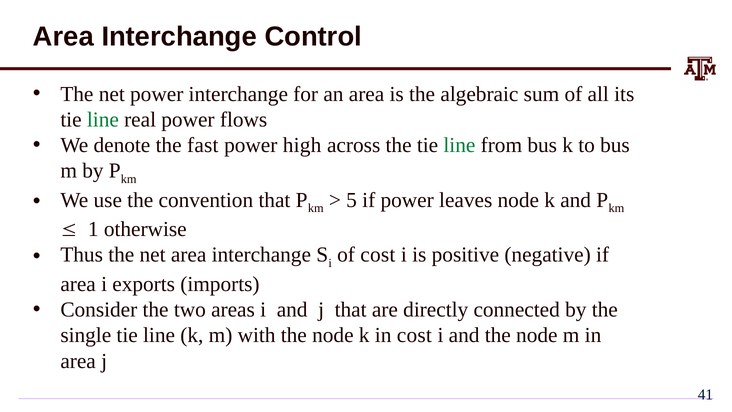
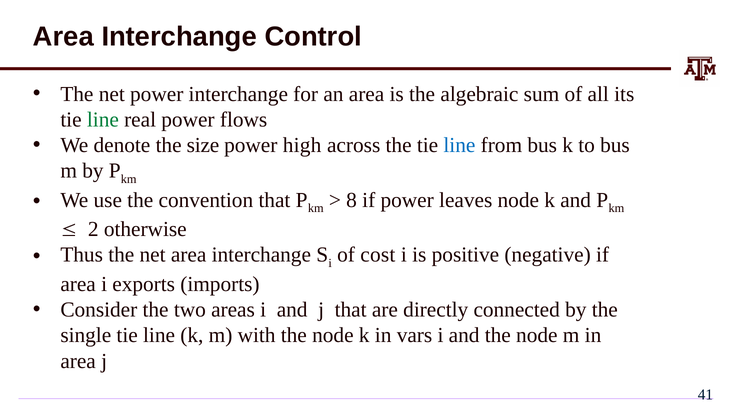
fast: fast -> size
line at (459, 145) colour: green -> blue
5: 5 -> 8
1: 1 -> 2
in cost: cost -> vars
